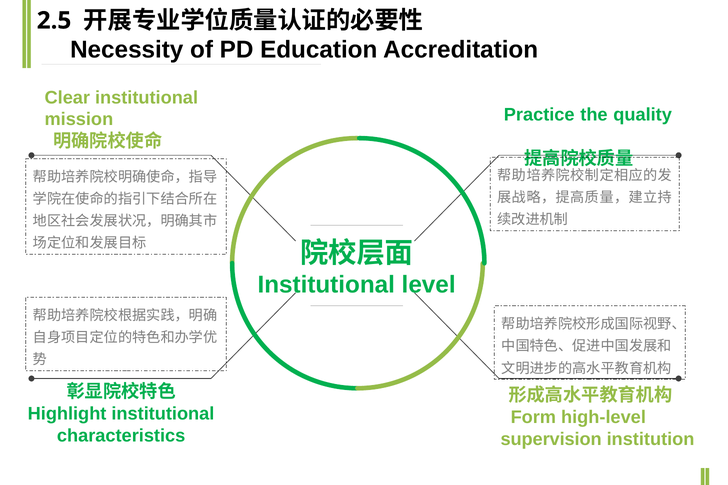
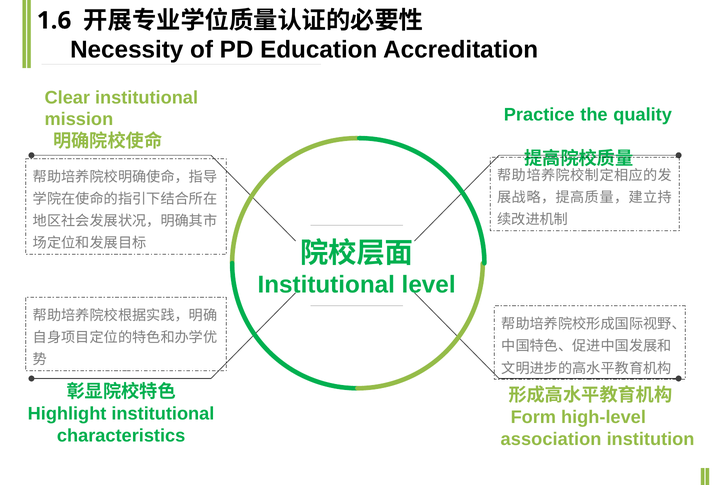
2.5: 2.5 -> 1.6
supervision: supervision -> association
